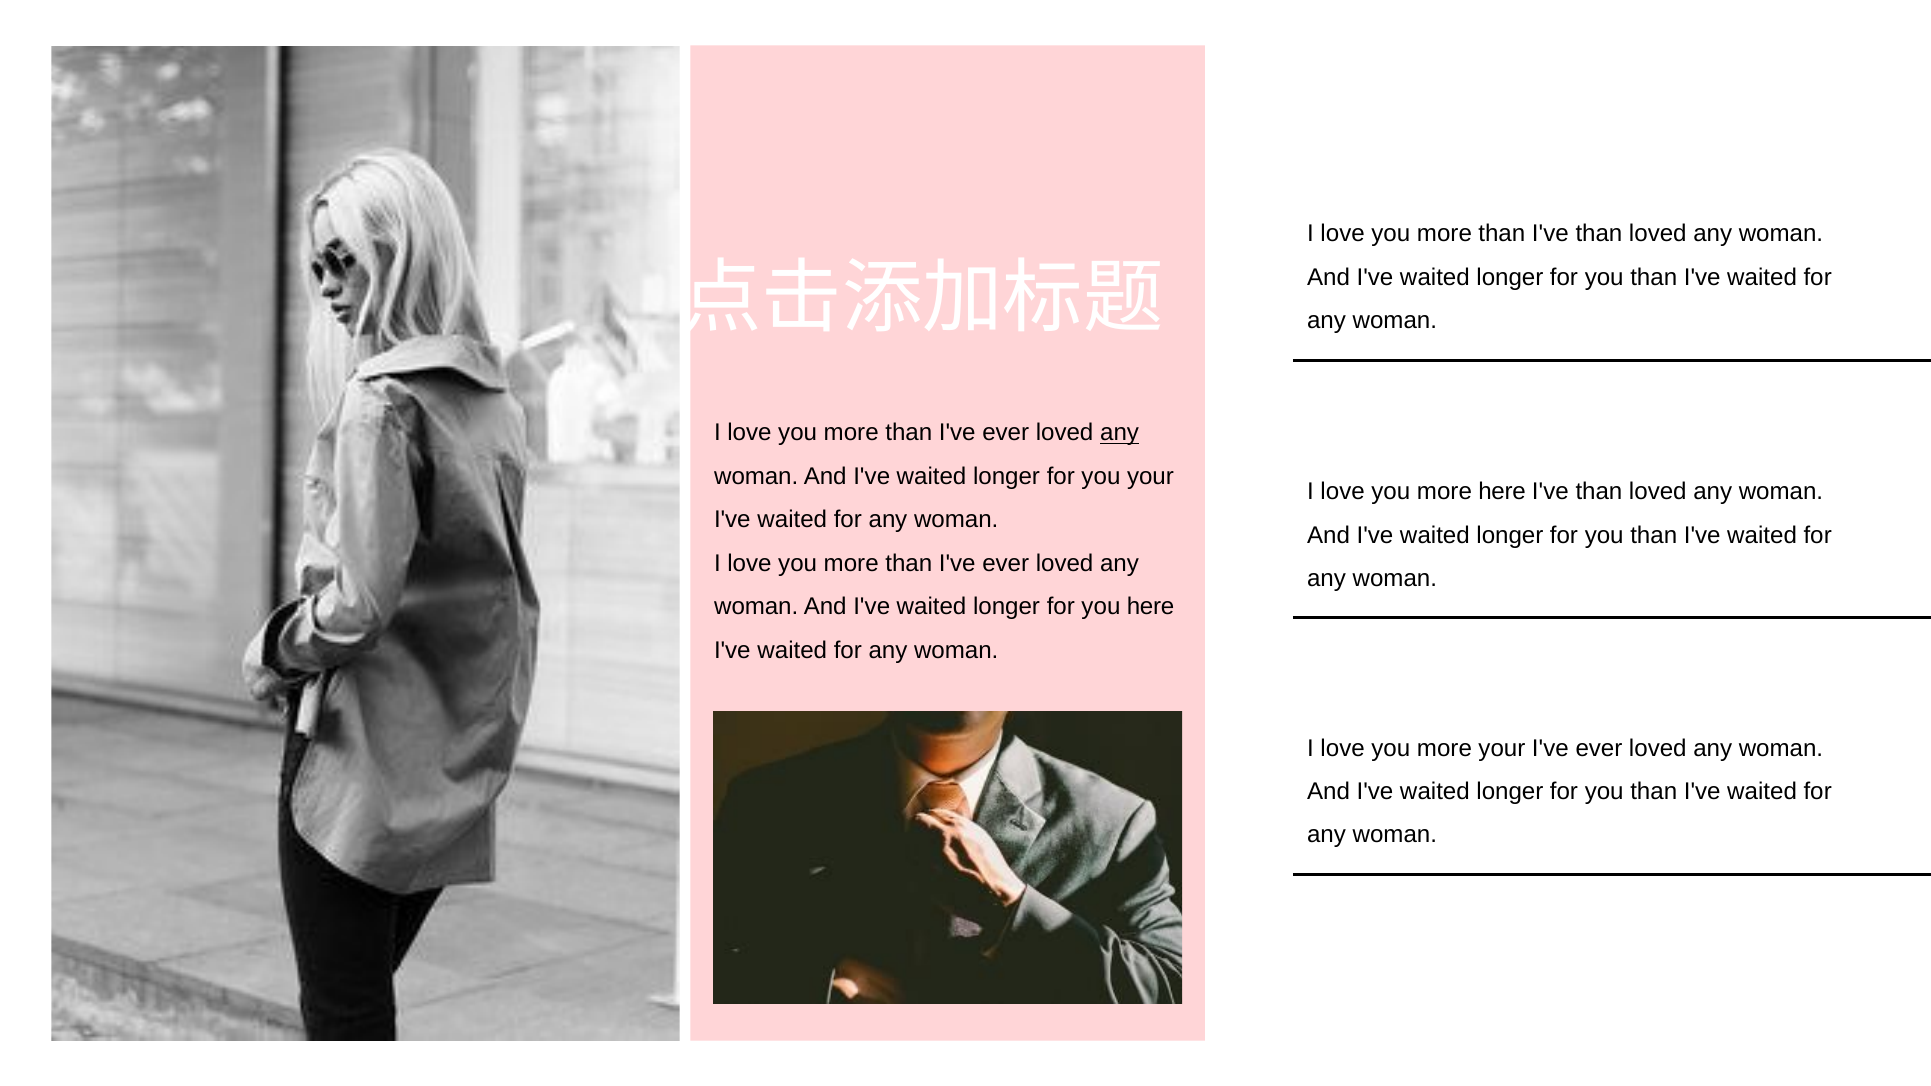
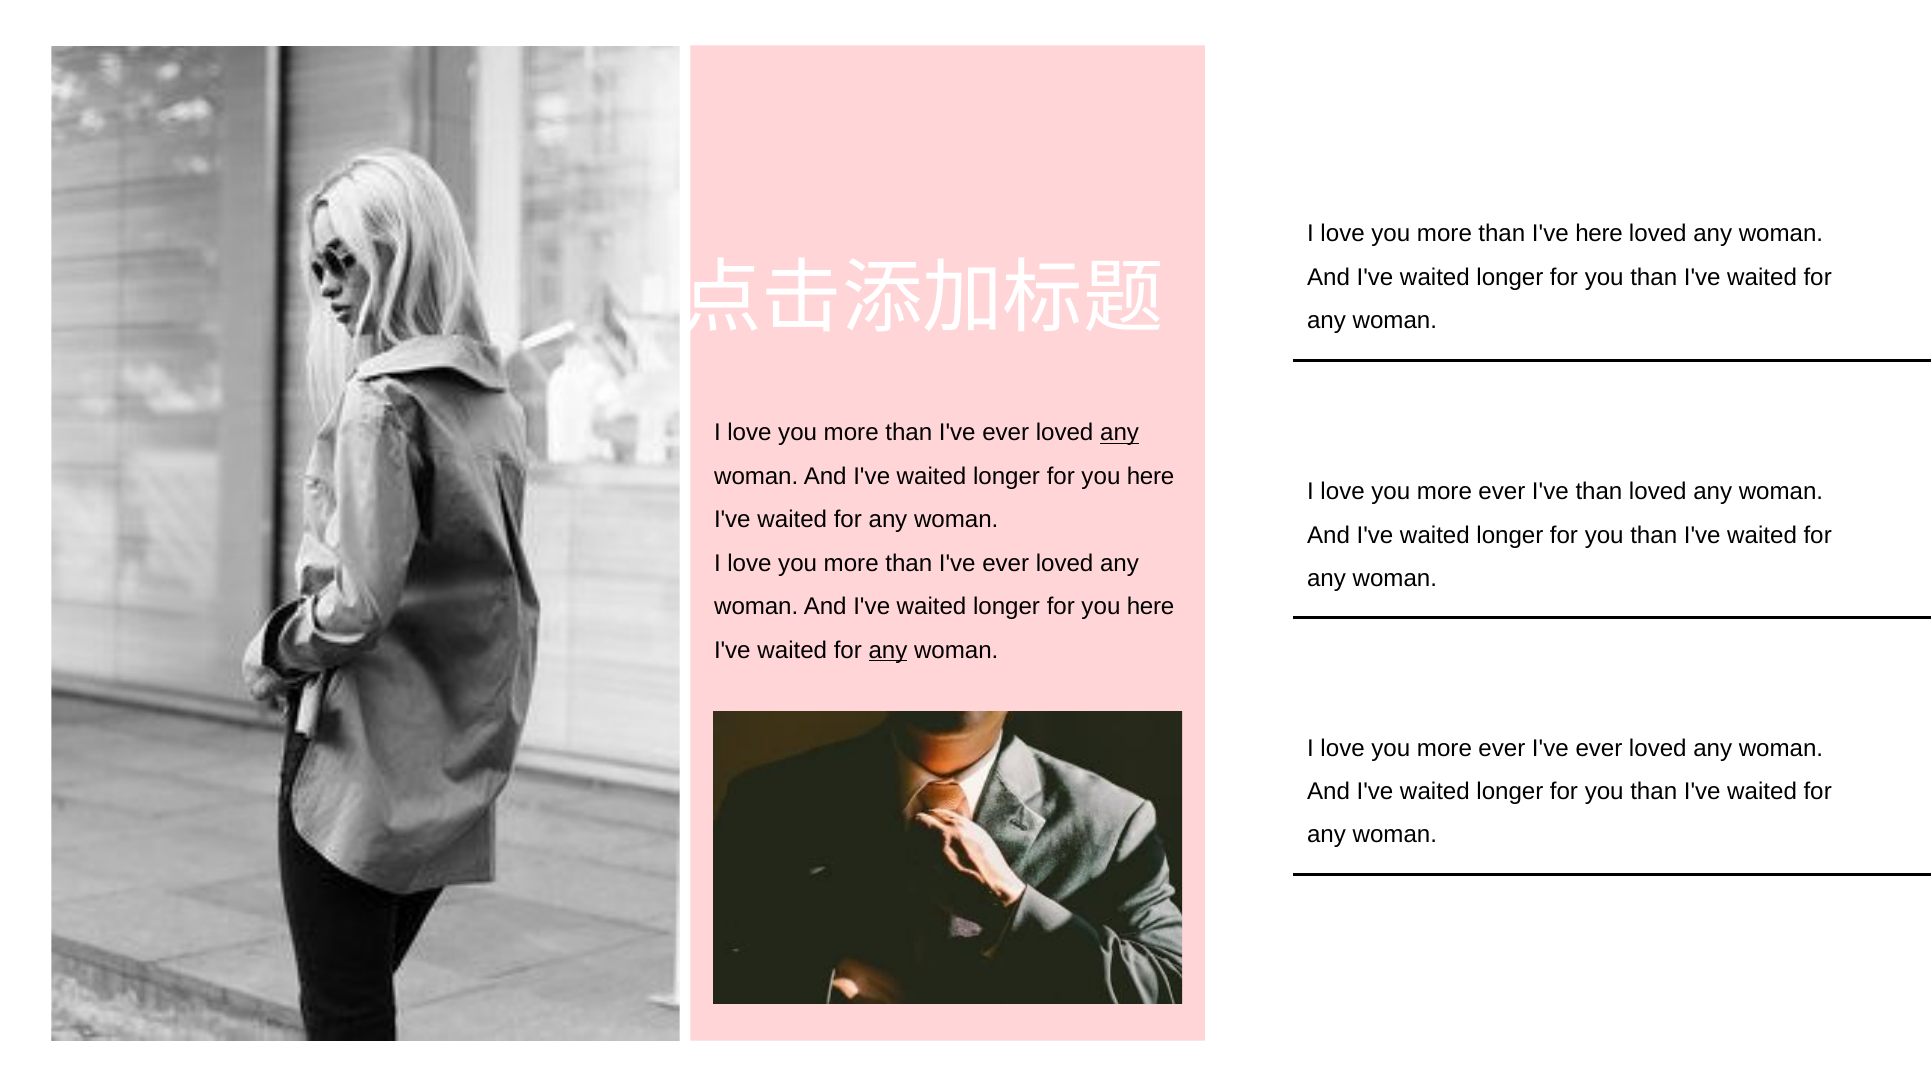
than I've than: than -> here
your at (1150, 476): your -> here
here at (1502, 492): here -> ever
any at (888, 650) underline: none -> present
your at (1502, 748): your -> ever
